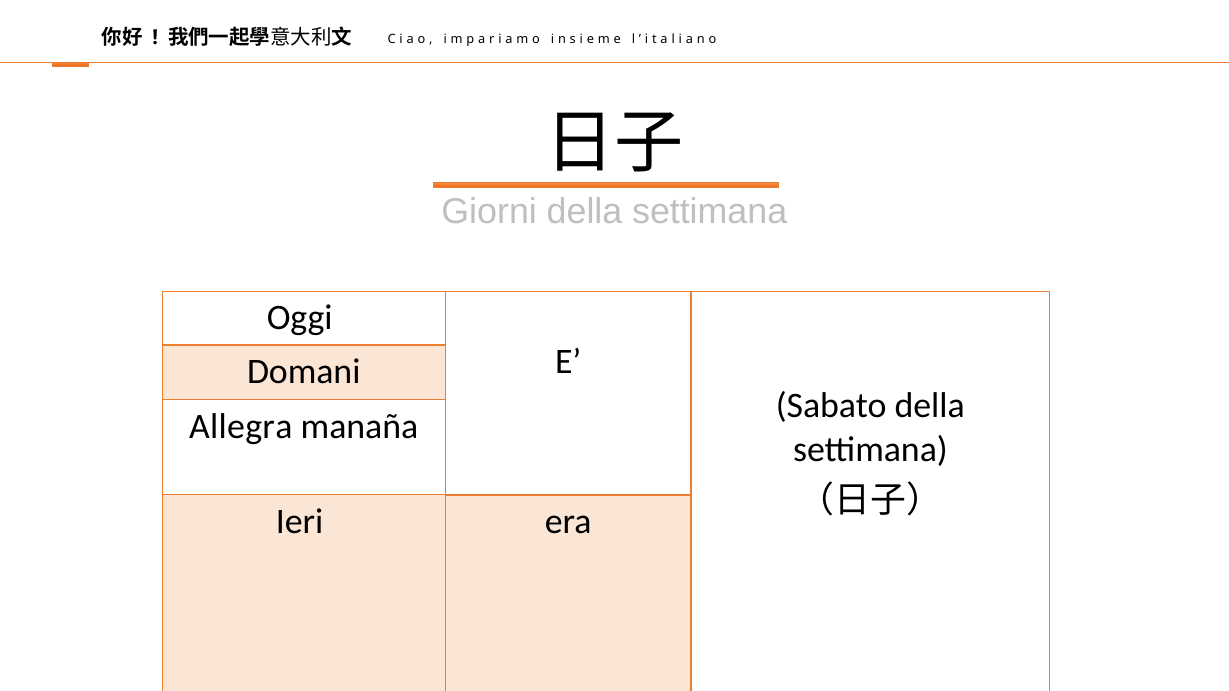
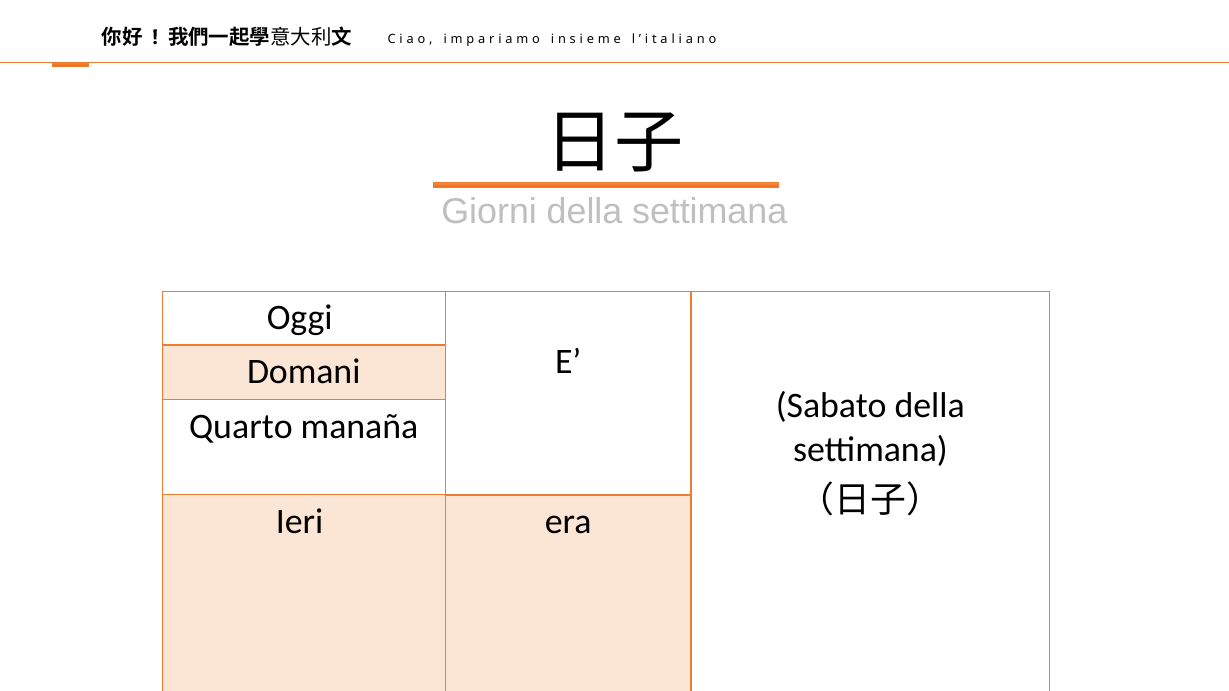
Allegra: Allegra -> Quarto
